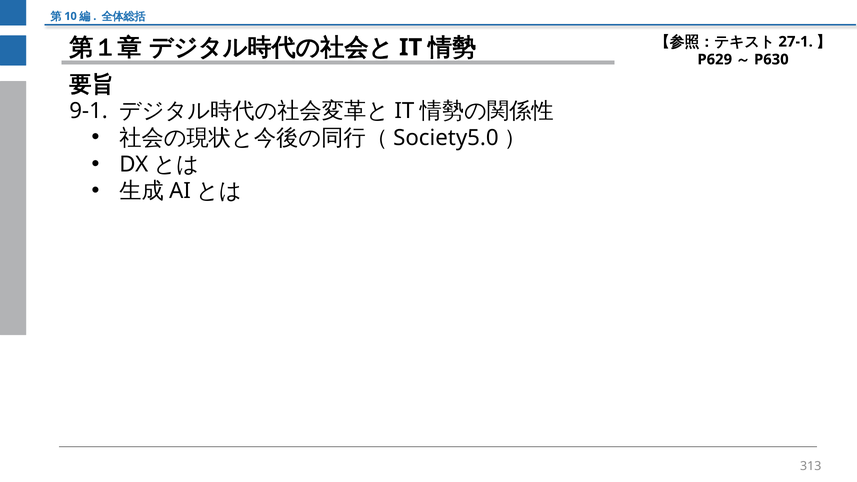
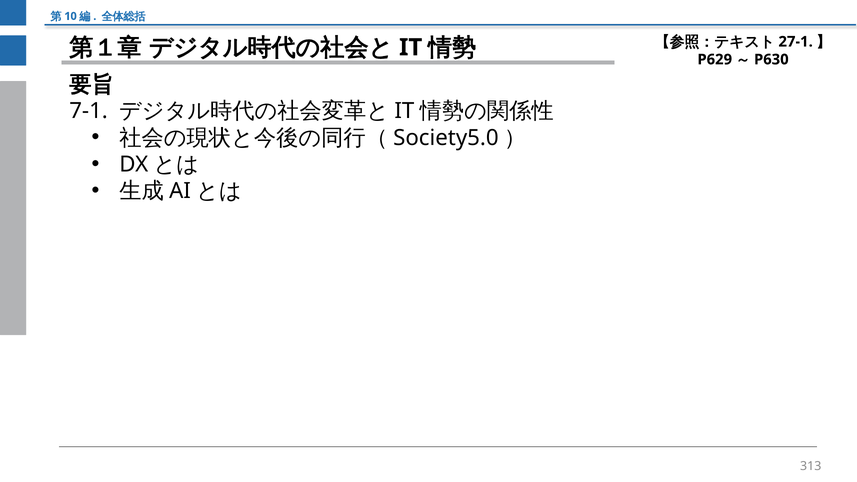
9-1: 9-1 -> 7-1
